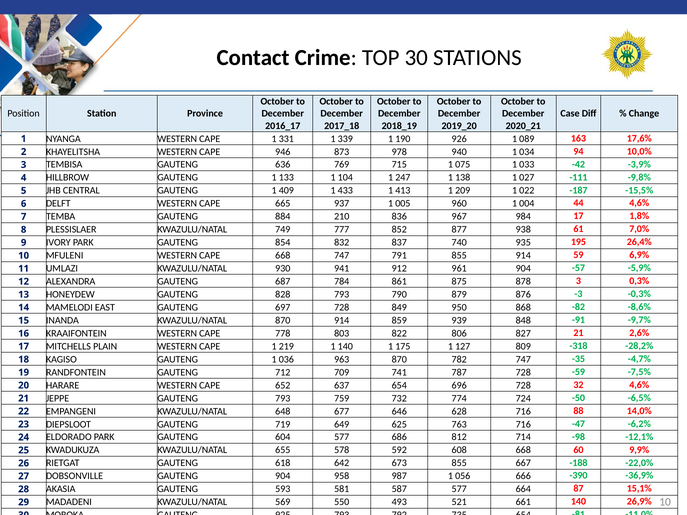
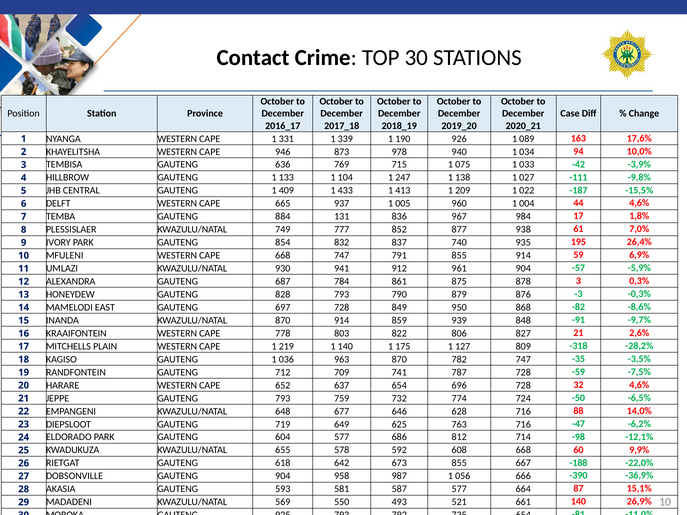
210: 210 -> 131
-4,7%: -4,7% -> -3,5%
